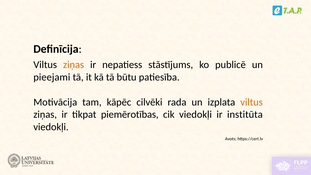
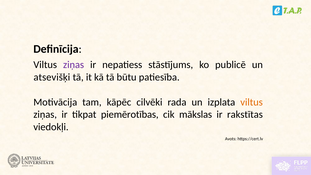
ziņas at (74, 65) colour: orange -> purple
pieejami: pieejami -> atsevišķi
cik viedokļi: viedokļi -> mākslas
institūta: institūta -> rakstītas
